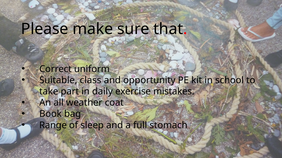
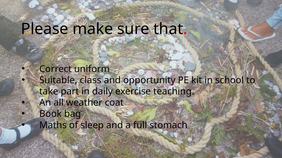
mistakes: mistakes -> teaching
Range: Range -> Maths
